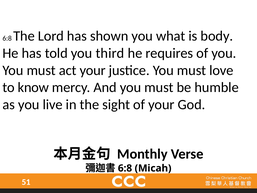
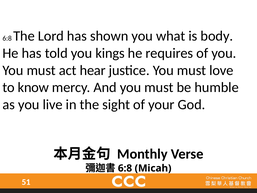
third: third -> kings
act your: your -> hear
